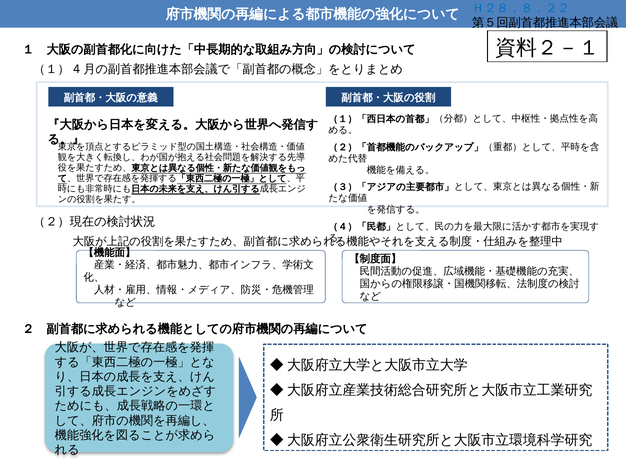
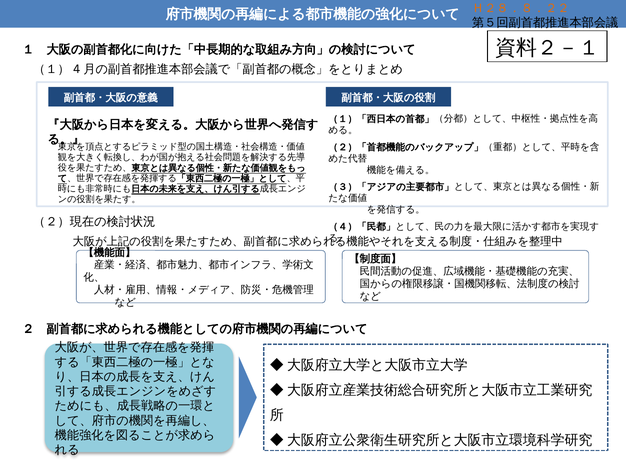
Ｈ２８．８．２２ colour: blue -> orange
